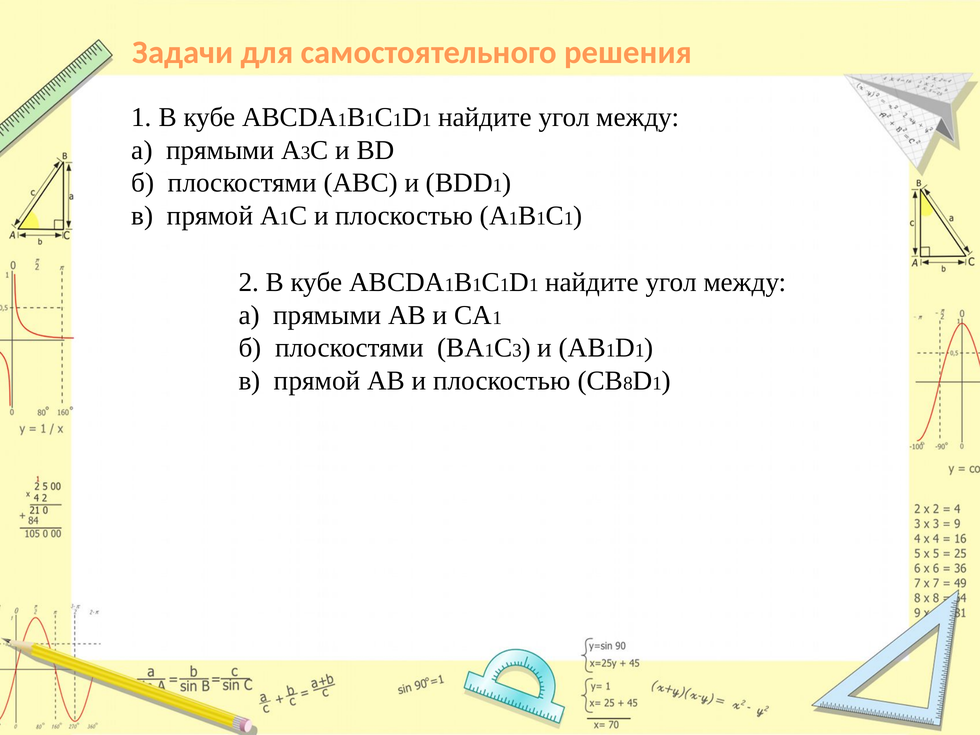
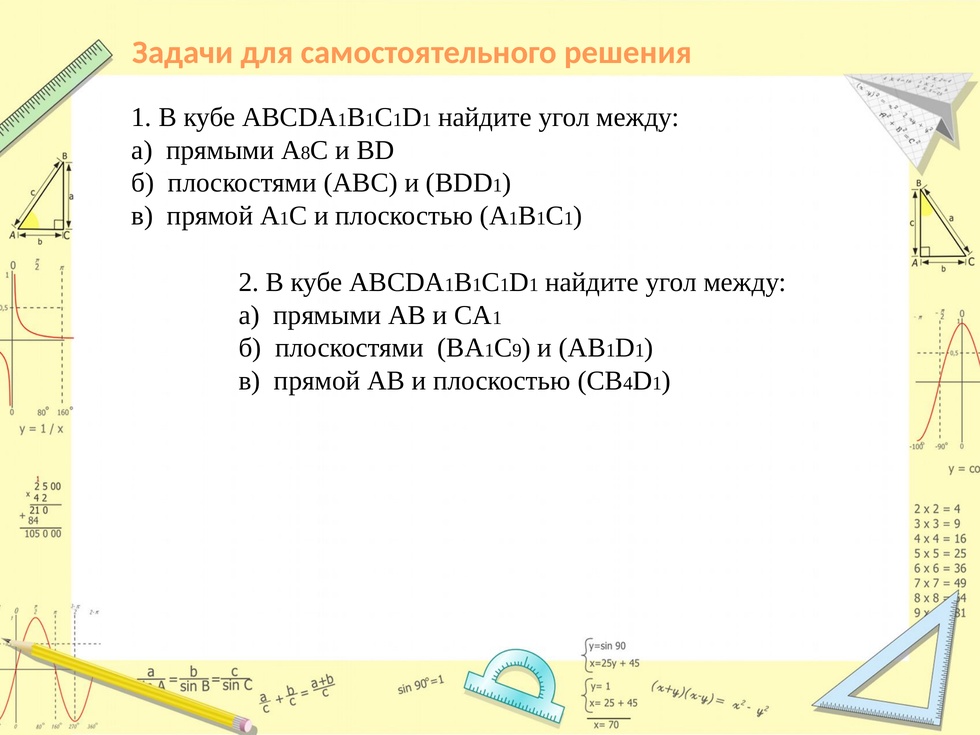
3 at (306, 153): 3 -> 8
3 at (517, 351): 3 -> 9
8: 8 -> 4
